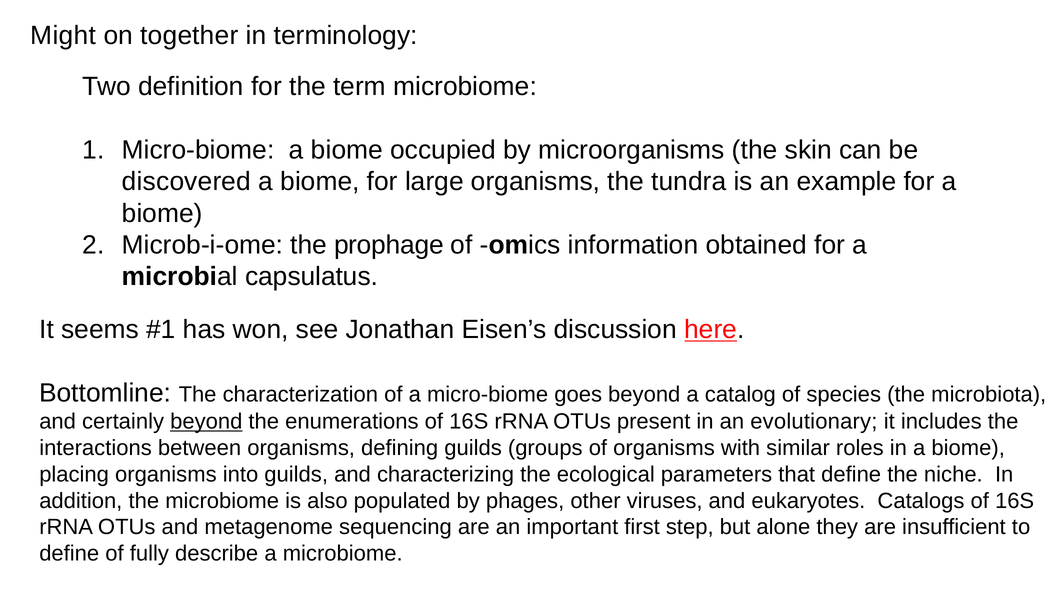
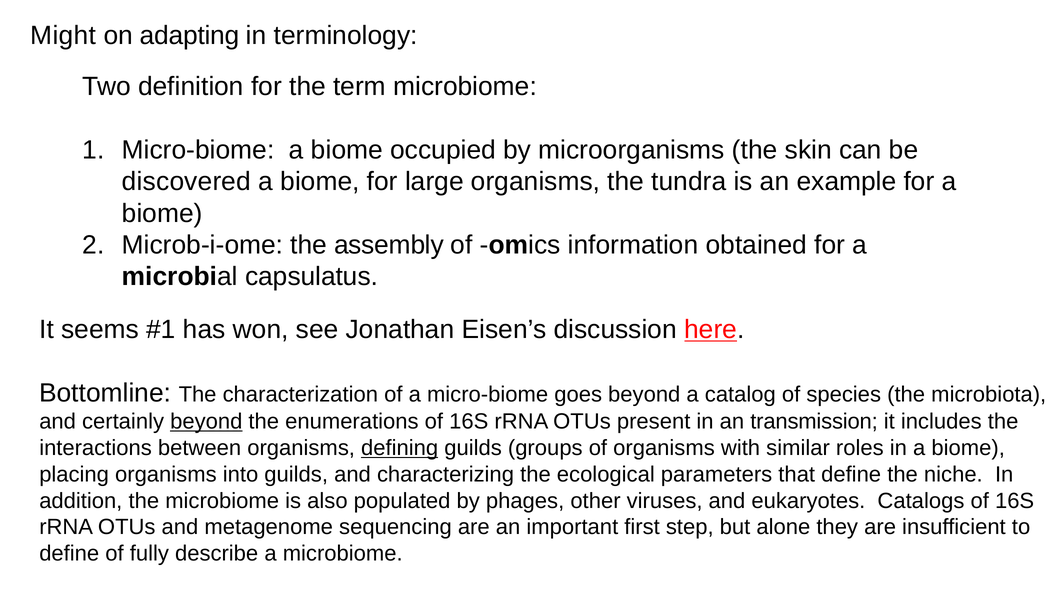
together: together -> adapting
prophage: prophage -> assembly
evolutionary: evolutionary -> transmission
defining underline: none -> present
